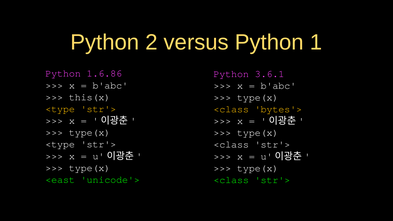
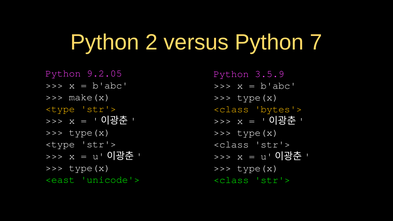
1: 1 -> 7
1.6.86: 1.6.86 -> 9.2.05
3.6.1: 3.6.1 -> 3.5.9
this(x: this(x -> make(x
